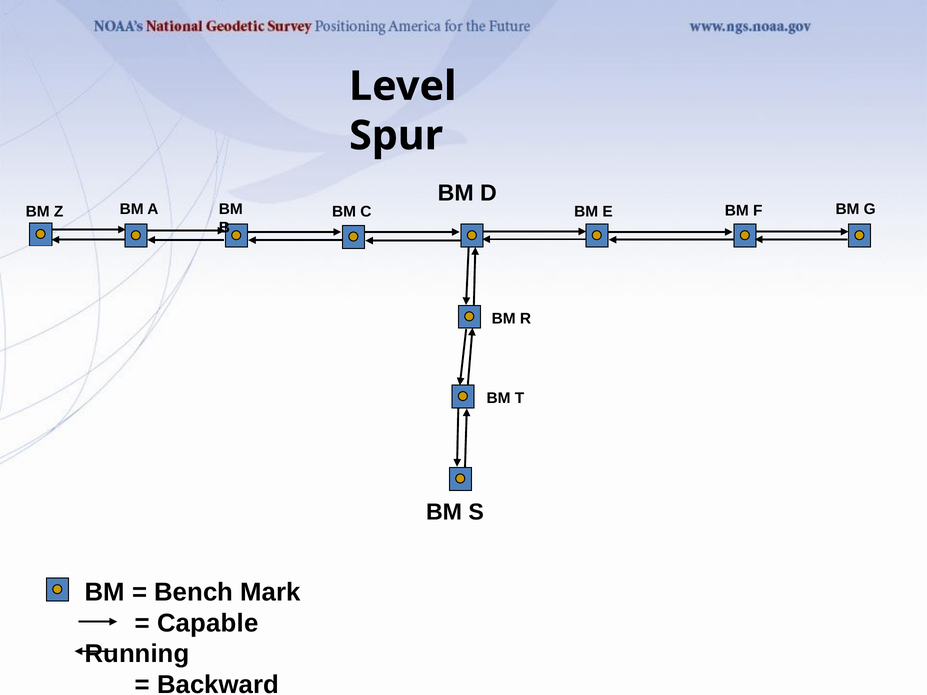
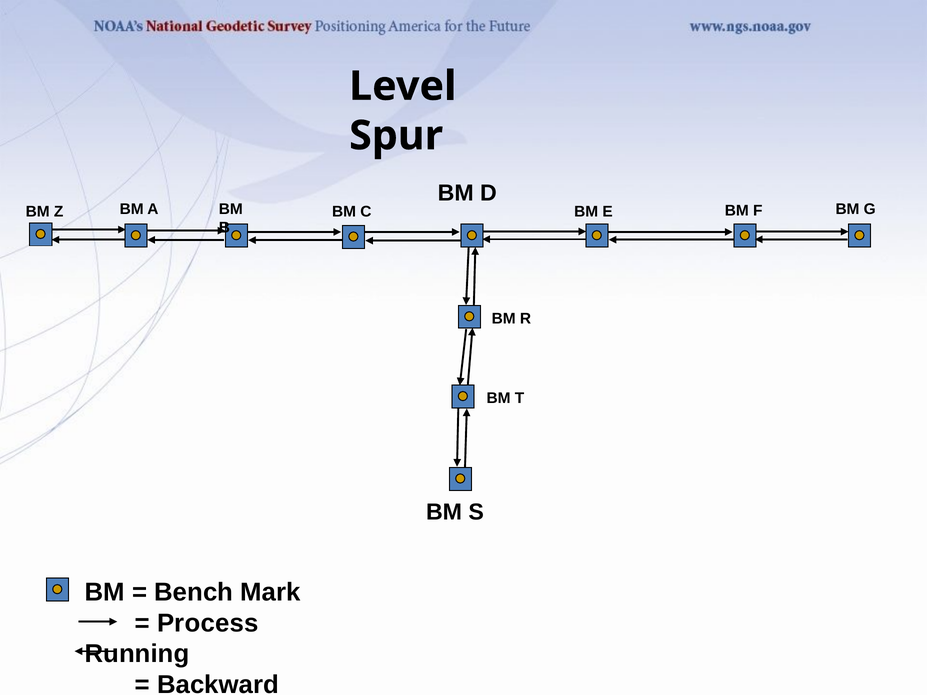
Capable: Capable -> Process
